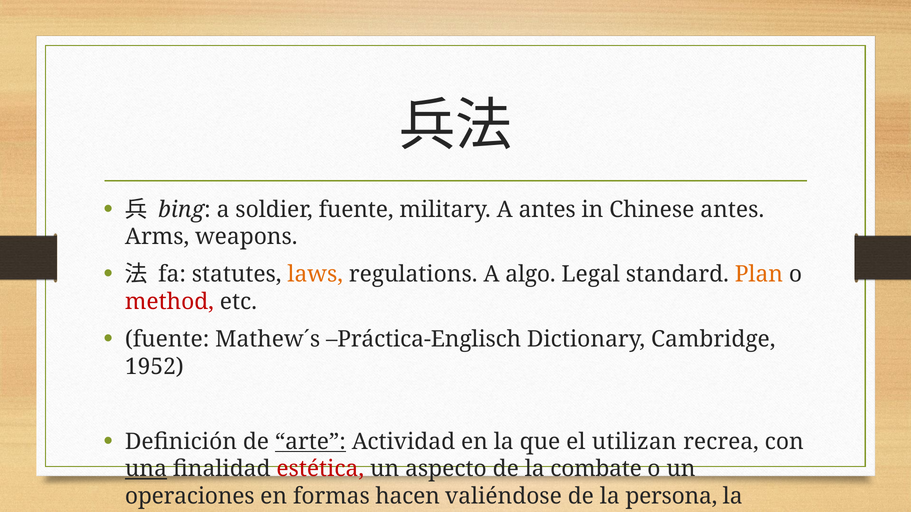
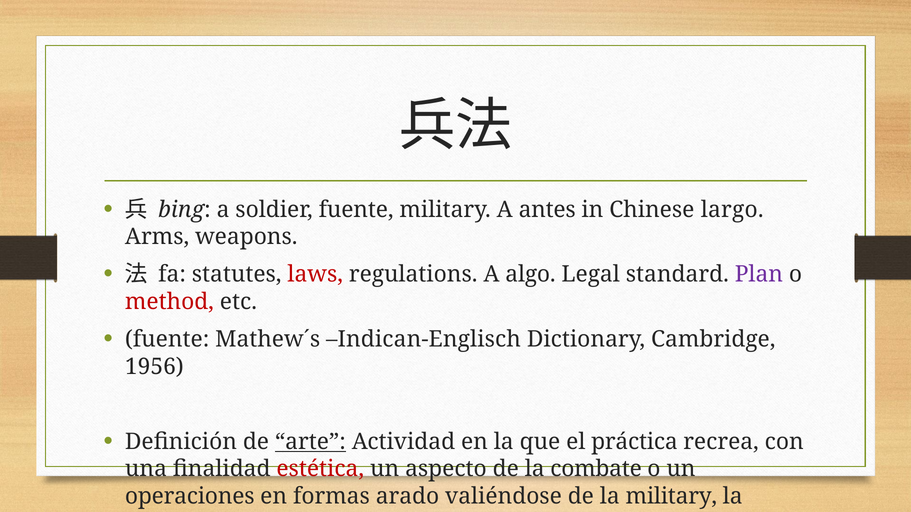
Chinese antes: antes -> largo
laws colour: orange -> red
Plan colour: orange -> purple
Práctica-Englisch: Práctica-Englisch -> Indican-Englisch
1952: 1952 -> 1956
utilizan: utilizan -> práctica
una underline: present -> none
hacen: hacen -> arado
la persona: persona -> military
